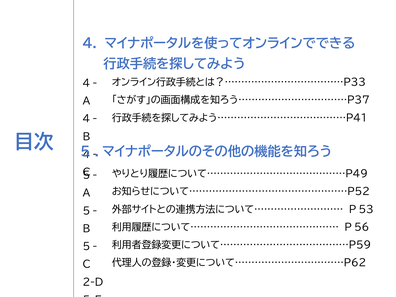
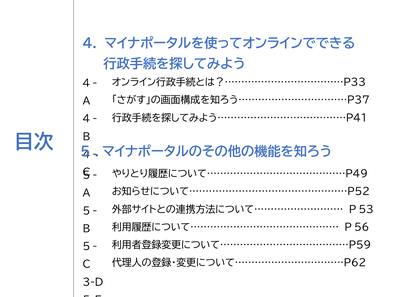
2-D: 2-D -> 3-D
